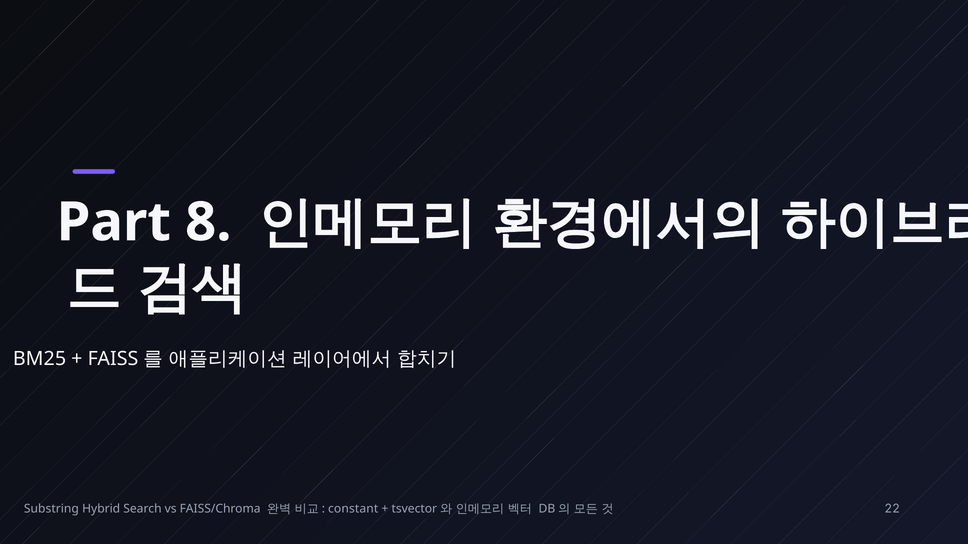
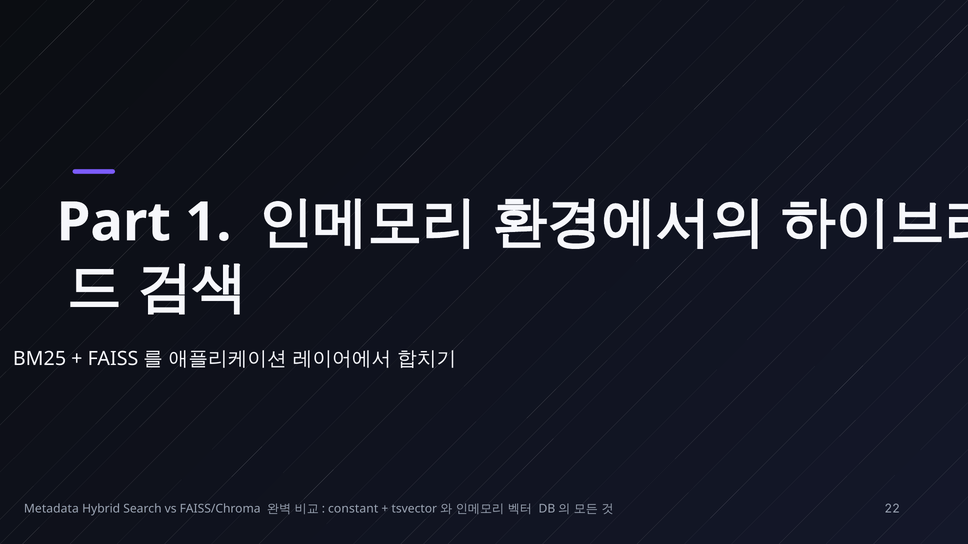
8: 8 -> 1
Substring: Substring -> Metadata
